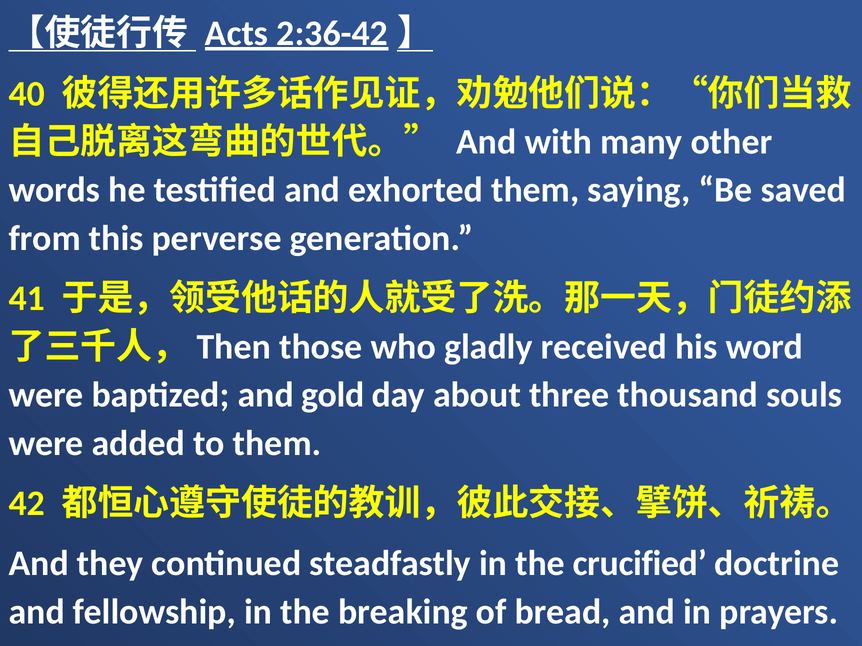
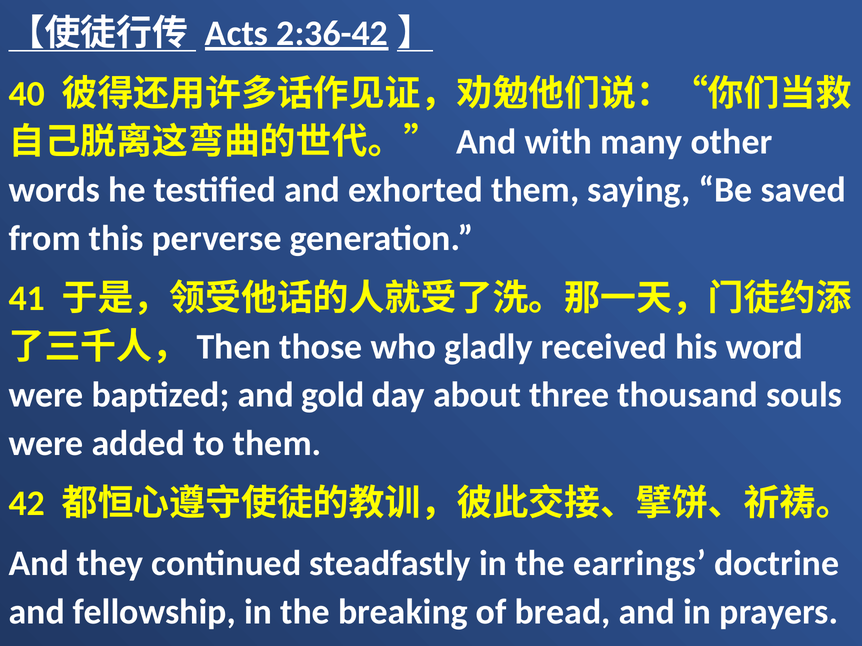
crucified: crucified -> earrings
